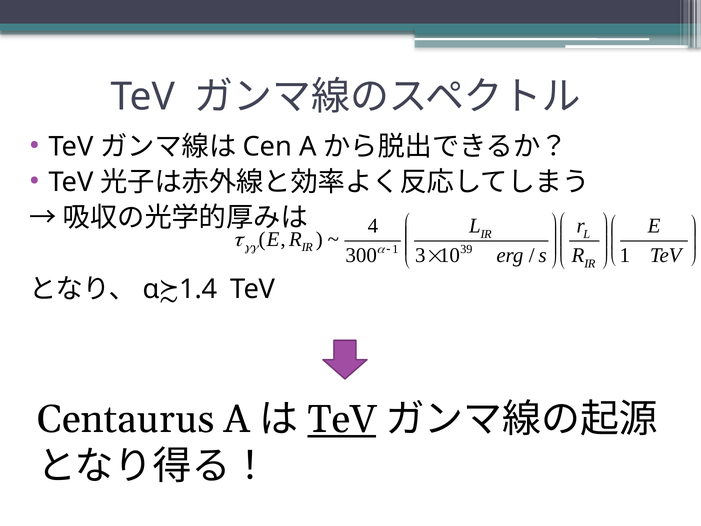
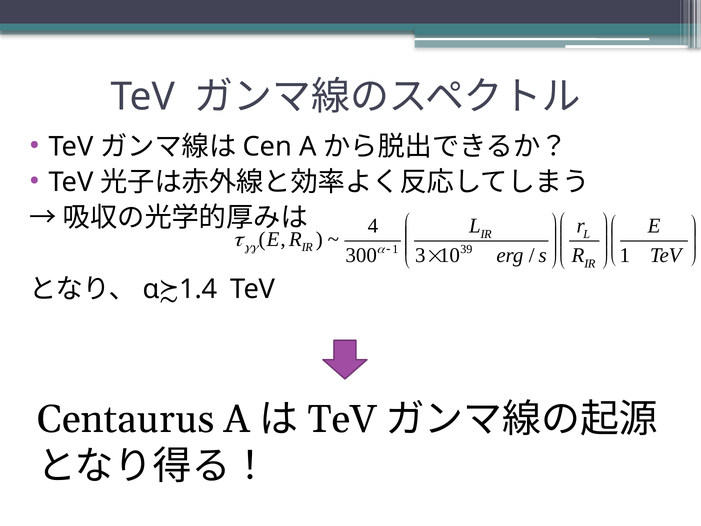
TeV at (342, 419) underline: present -> none
